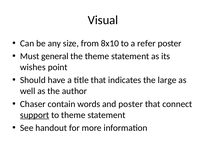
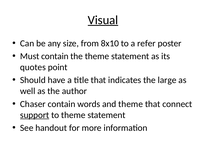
Visual underline: none -> present
Must general: general -> contain
wishes: wishes -> quotes
and poster: poster -> theme
